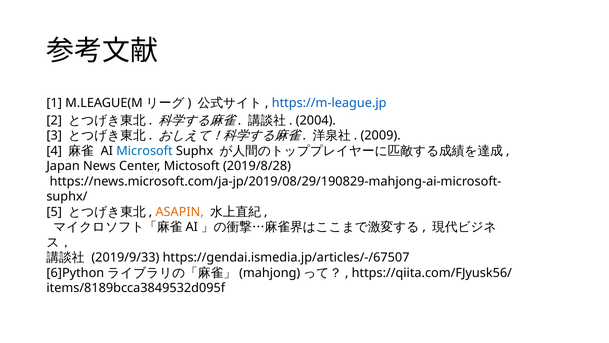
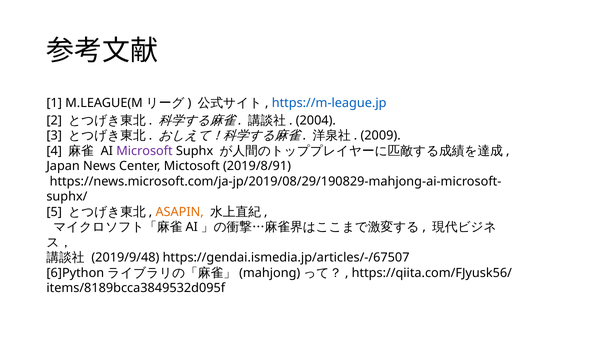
Microsoft colour: blue -> purple
2019/8/28: 2019/8/28 -> 2019/8/91
2019/9/33: 2019/9/33 -> 2019/9/48
